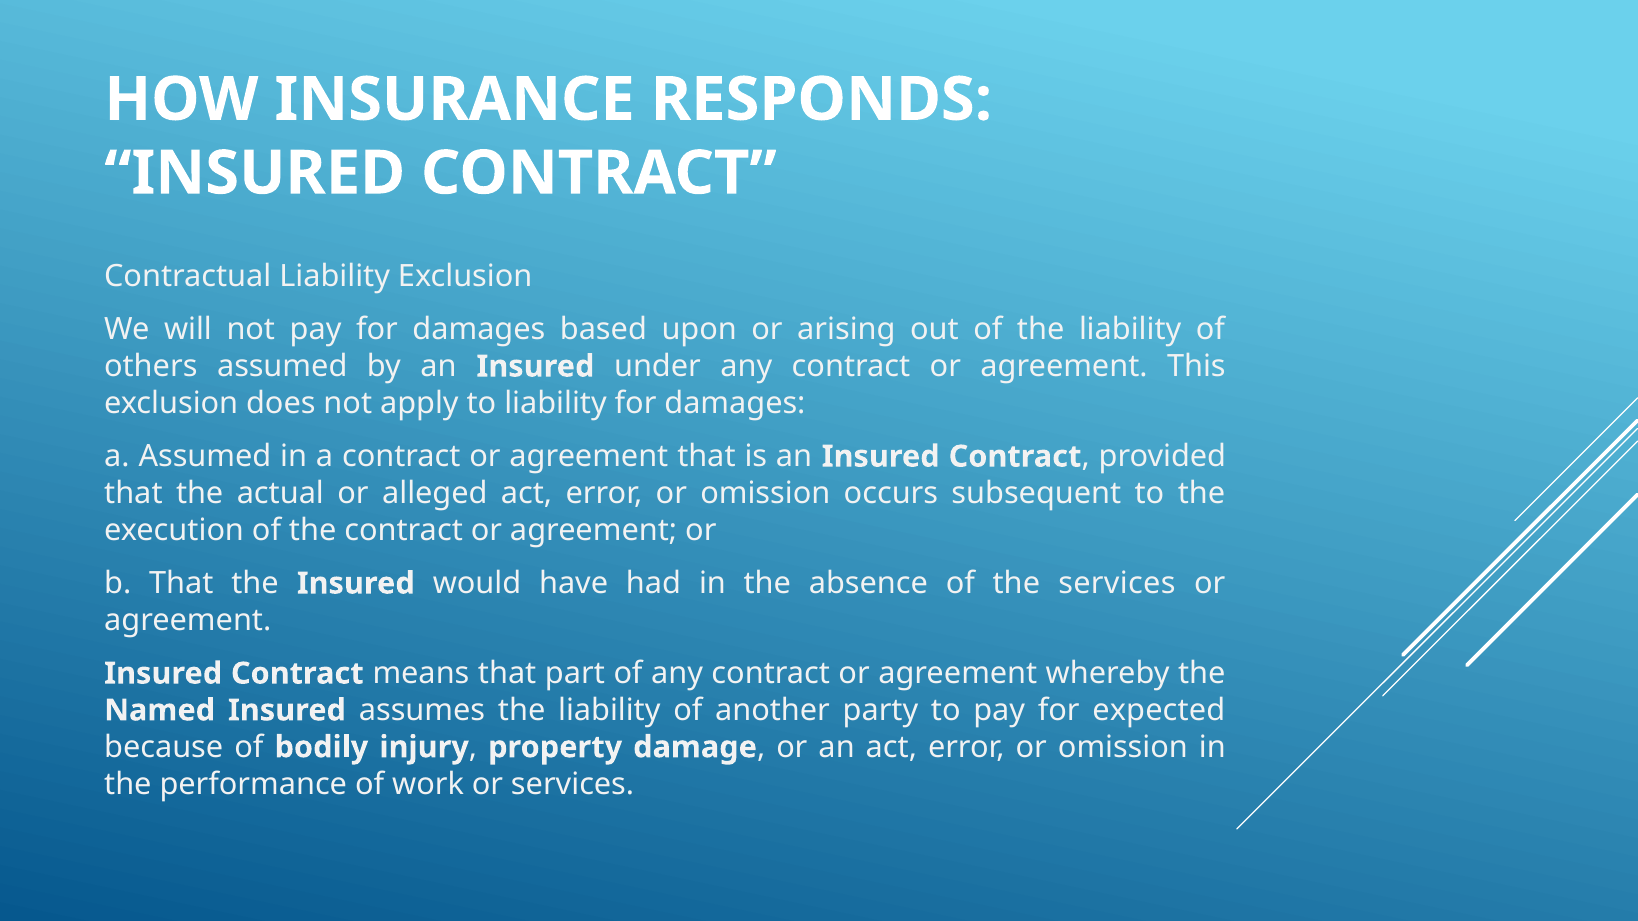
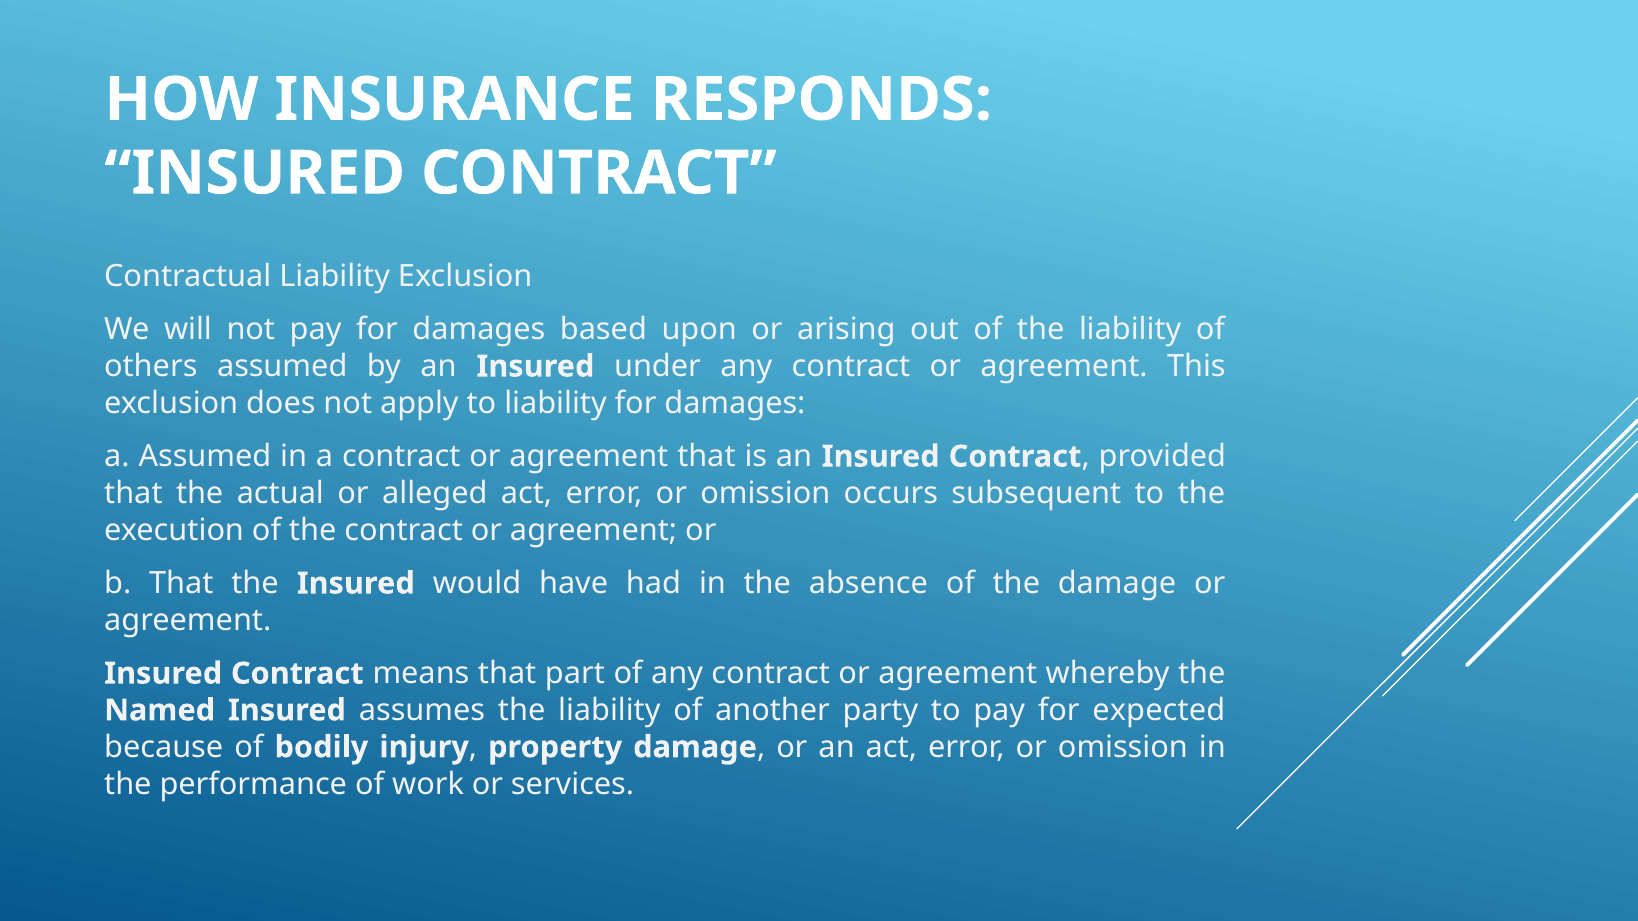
the services: services -> damage
